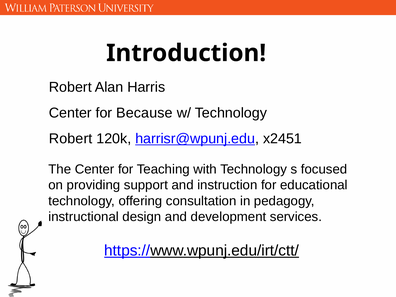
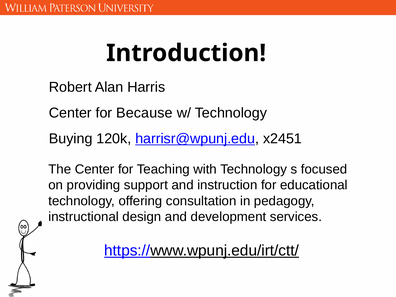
Robert at (71, 139): Robert -> Buying
